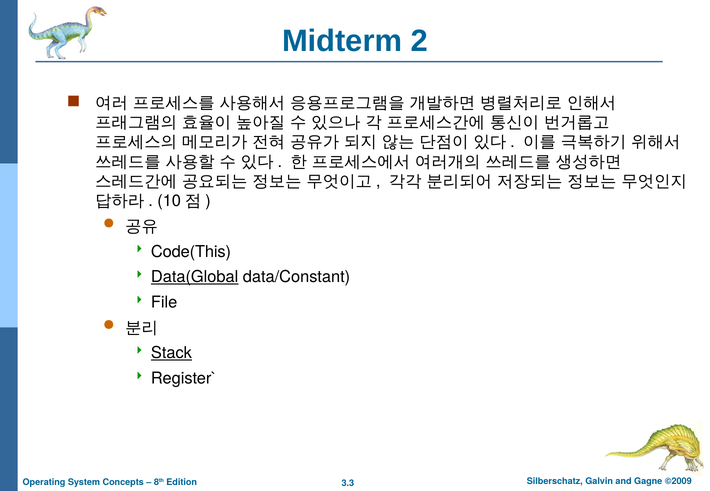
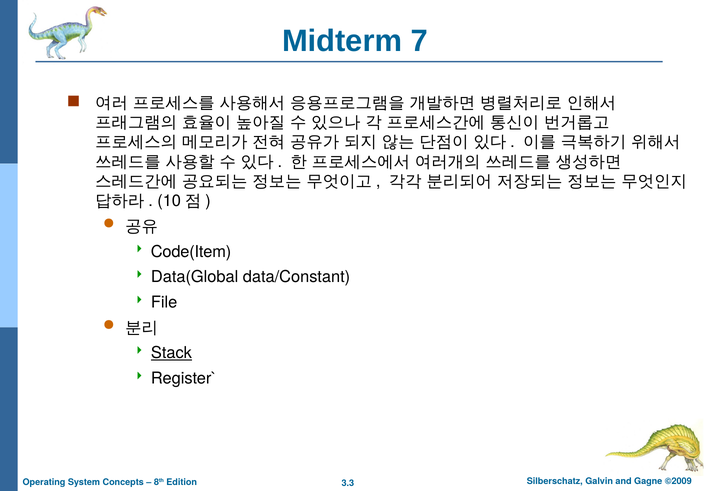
2: 2 -> 7
Code(This: Code(This -> Code(Item
Data(Global underline: present -> none
